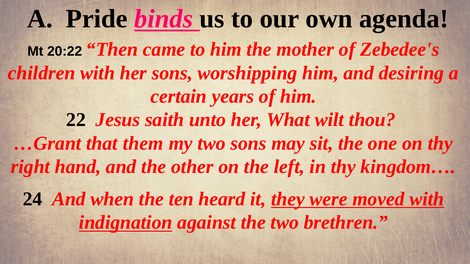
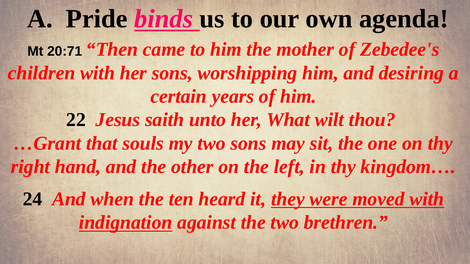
20:22: 20:22 -> 20:71
them: them -> souls
